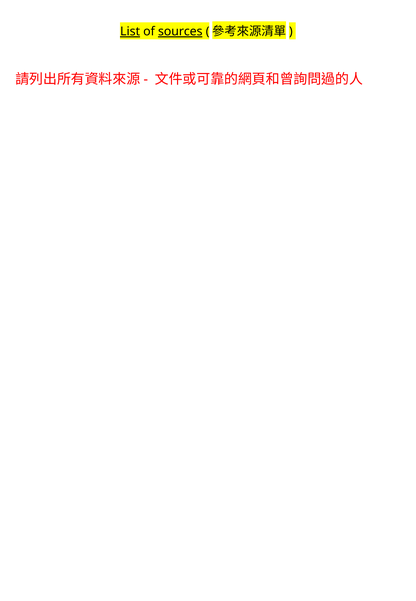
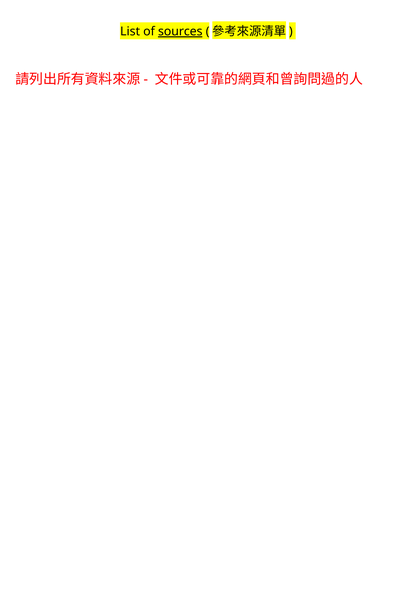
List underline: present -> none
